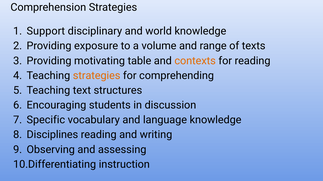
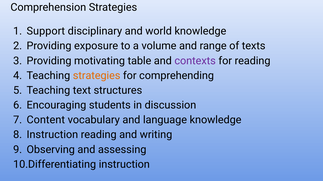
contexts colour: orange -> purple
Specific: Specific -> Content
Disciplines at (52, 135): Disciplines -> Instruction
